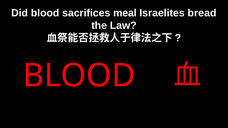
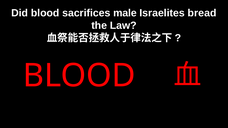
meal: meal -> male
